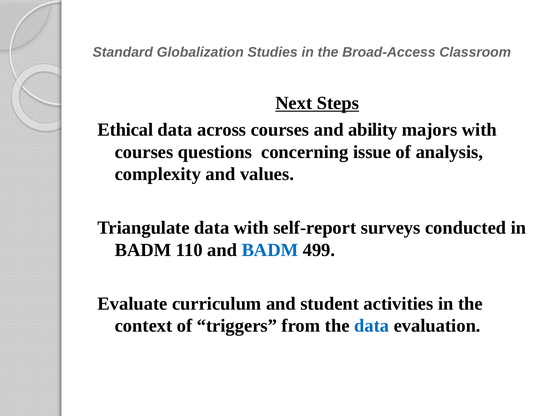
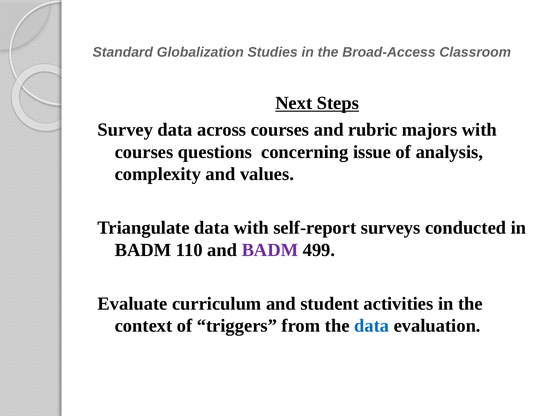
Ethical: Ethical -> Survey
ability: ability -> rubric
BADM at (270, 250) colour: blue -> purple
